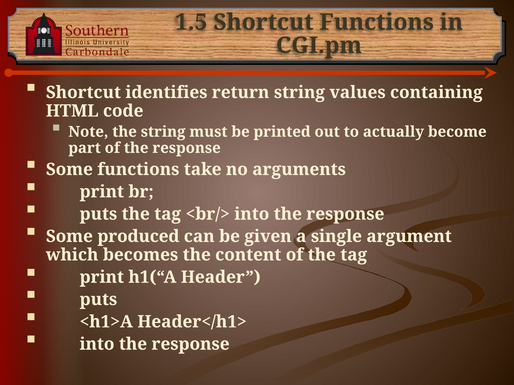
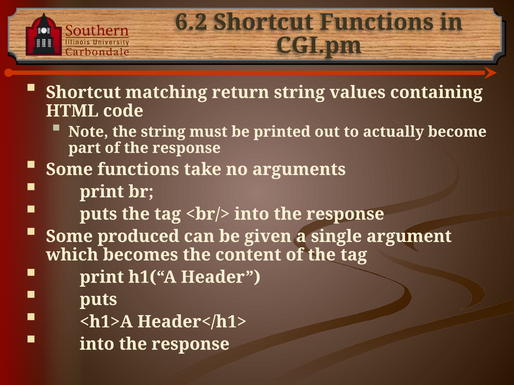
1.5: 1.5 -> 6.2
identifies: identifies -> matching
